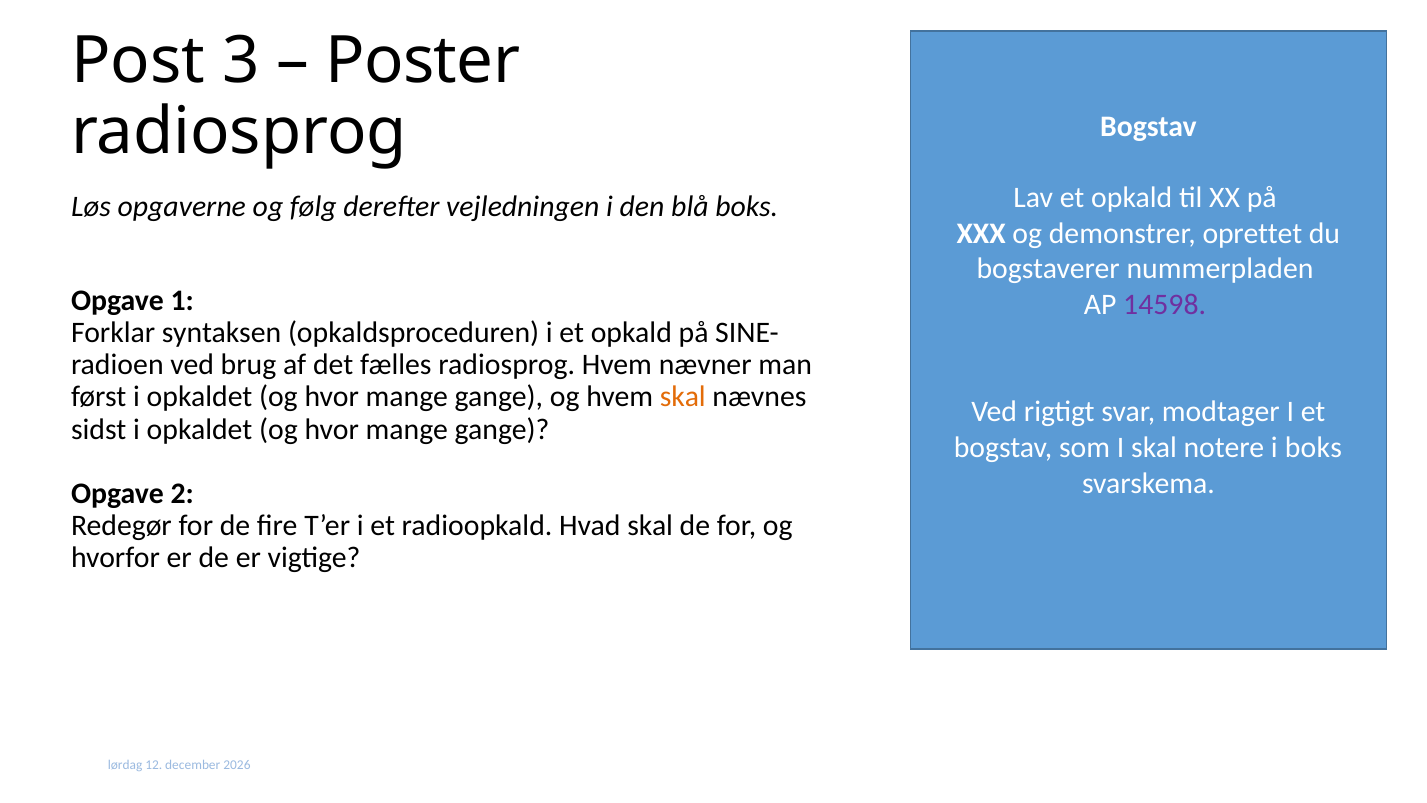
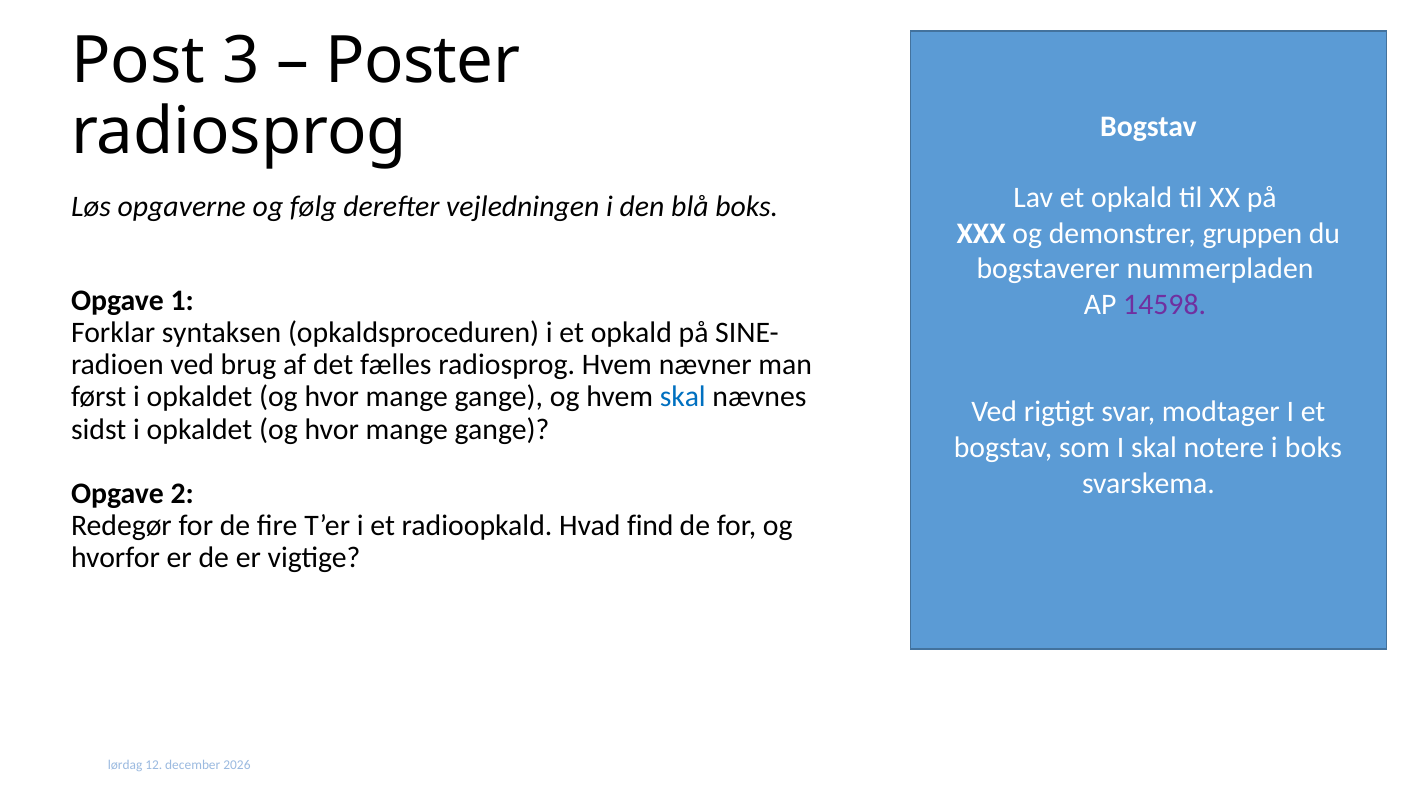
oprettet: oprettet -> gruppen
skal at (683, 397) colour: orange -> blue
Hvad skal: skal -> find
